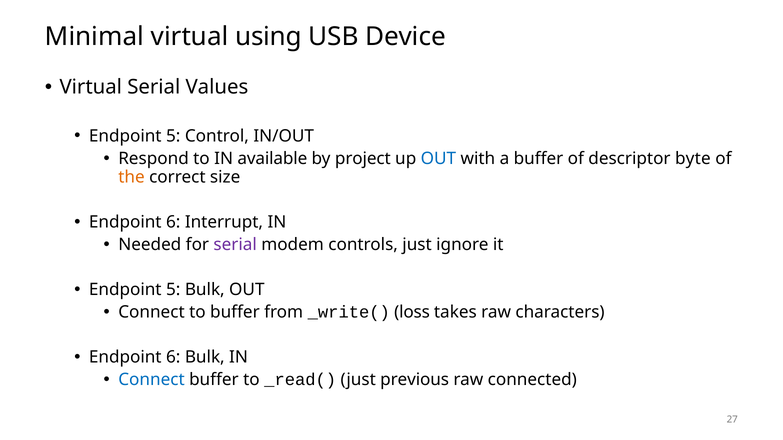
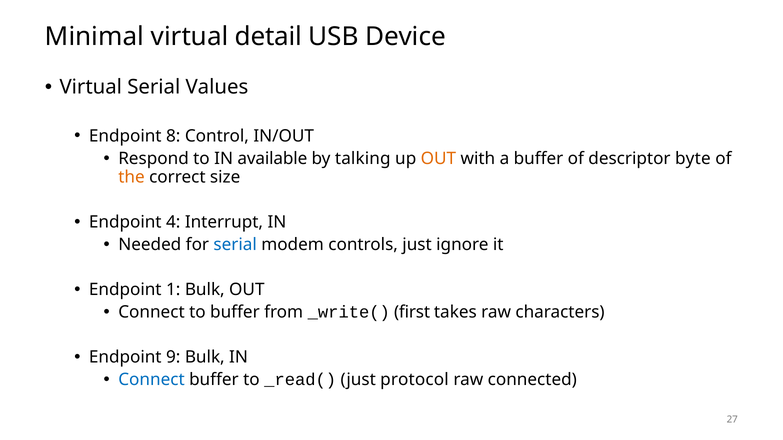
using: using -> detail
5 at (173, 136): 5 -> 8
project: project -> talking
OUT at (438, 159) colour: blue -> orange
6 at (173, 222): 6 -> 4
serial at (235, 245) colour: purple -> blue
5 at (173, 290): 5 -> 1
loss: loss -> first
6 at (173, 358): 6 -> 9
previous: previous -> protocol
